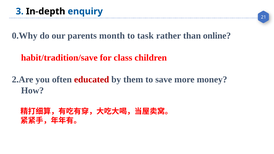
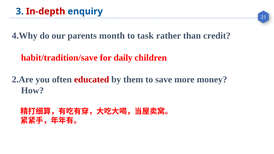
In-depth colour: black -> red
0.Why: 0.Why -> 4.Why
online: online -> credit
class: class -> daily
